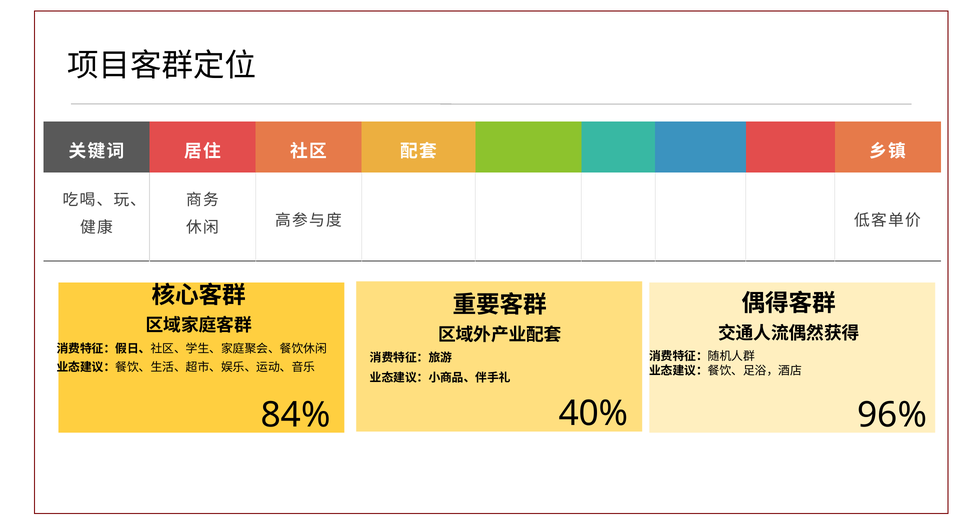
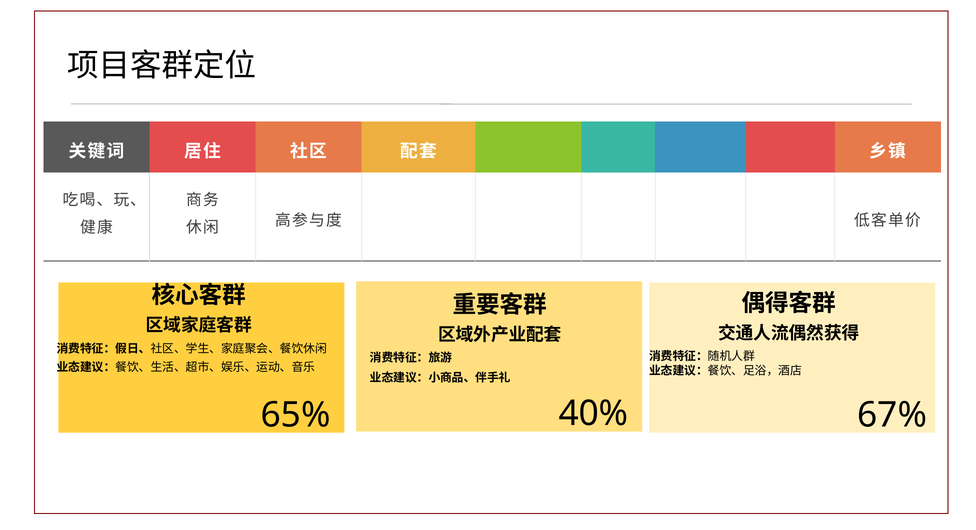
84%: 84% -> 65%
96%: 96% -> 67%
